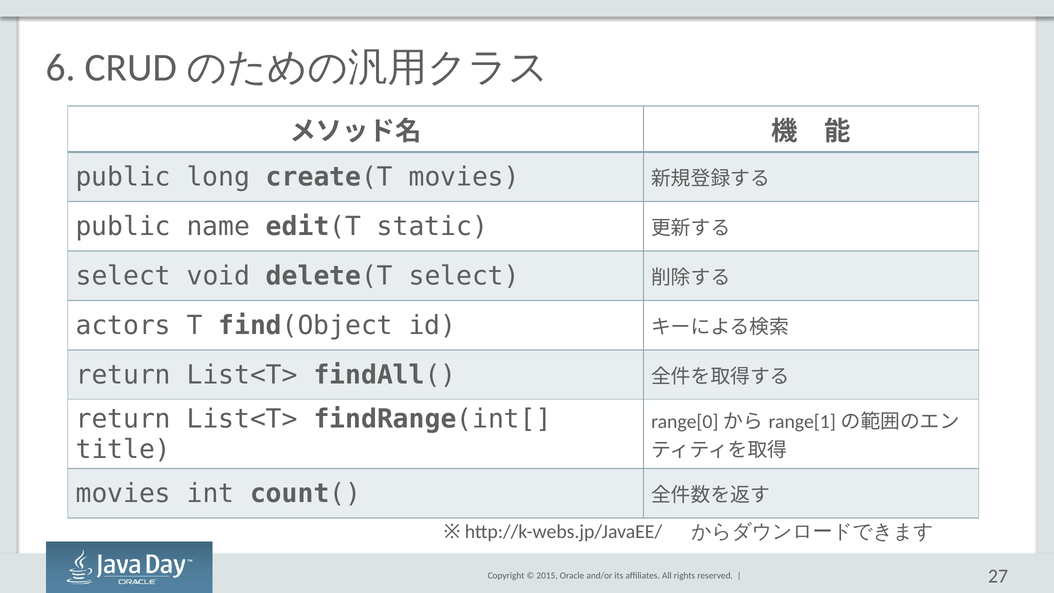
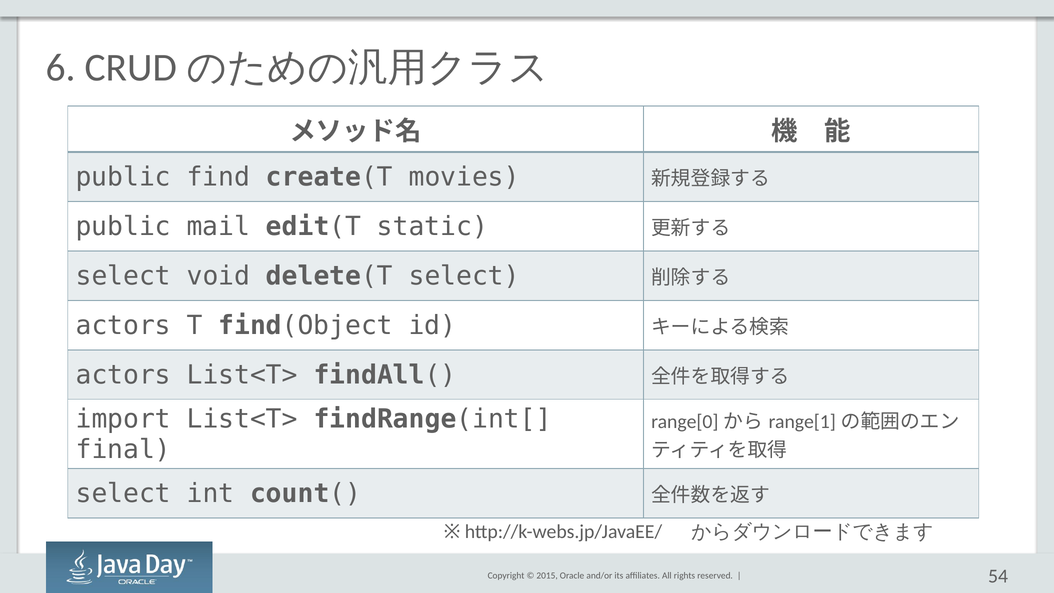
long: long -> find
name: name -> mail
return at (123, 375): return -> actors
return at (123, 419): return -> import
title: title -> final
movies at (123, 494): movies -> select
27: 27 -> 54
